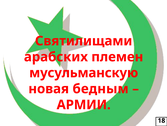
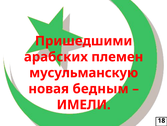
Святилищами: Святилищами -> Пришедшими
АРМИИ: АРМИИ -> ИМЕЛИ
